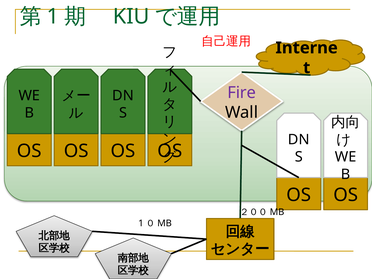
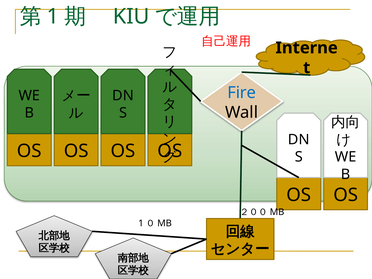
Fire colour: purple -> blue
